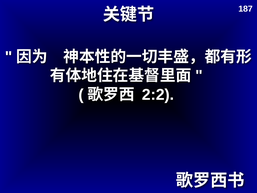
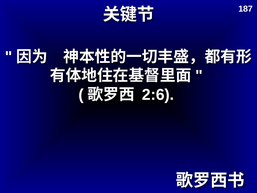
2:2: 2:2 -> 2:6
